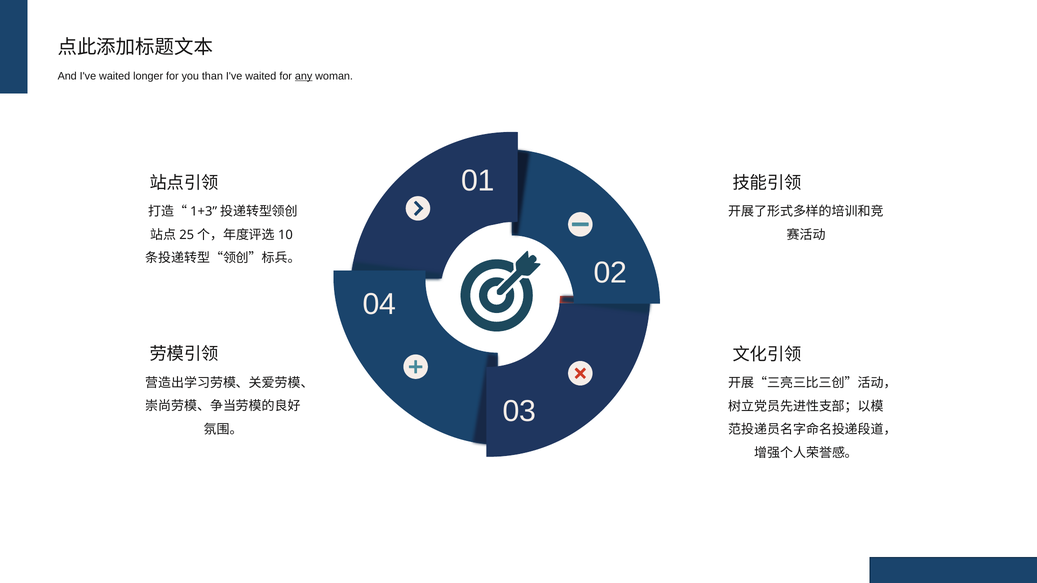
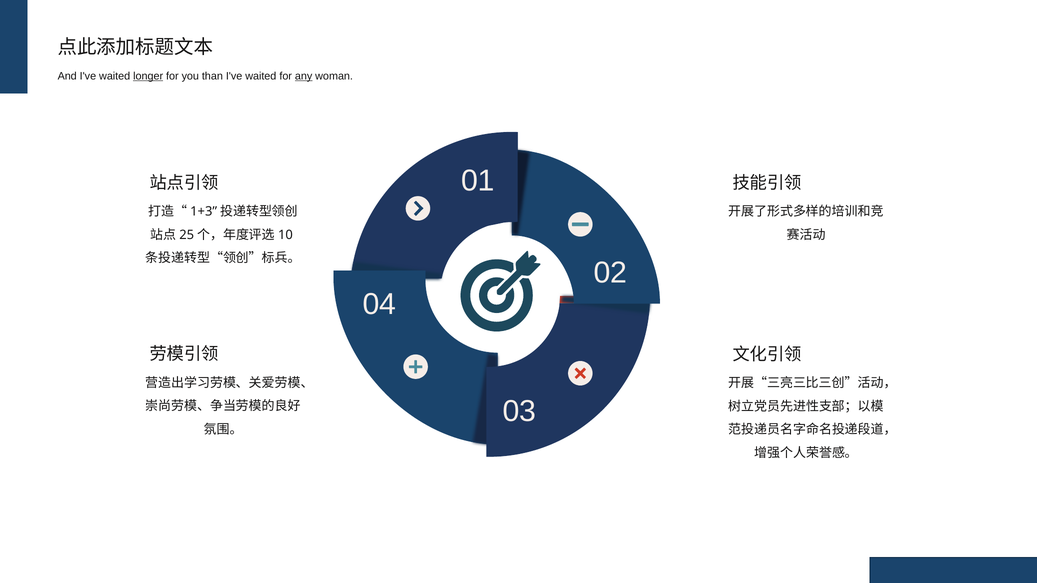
longer underline: none -> present
